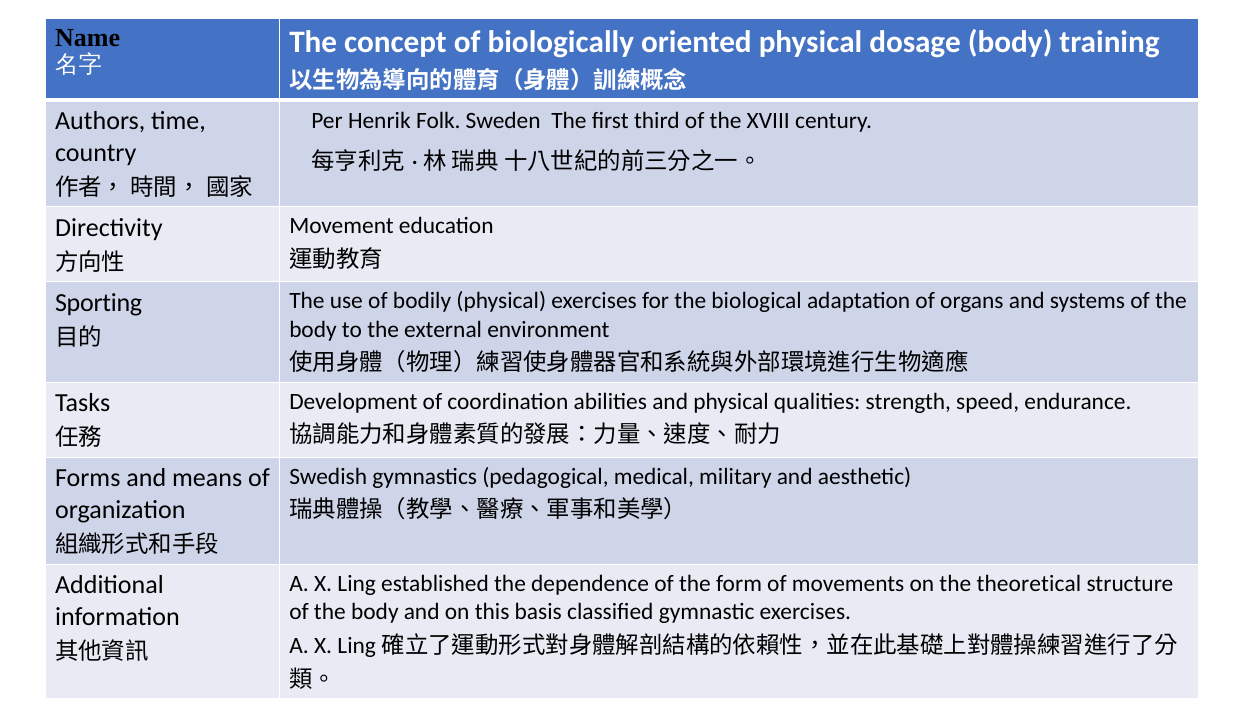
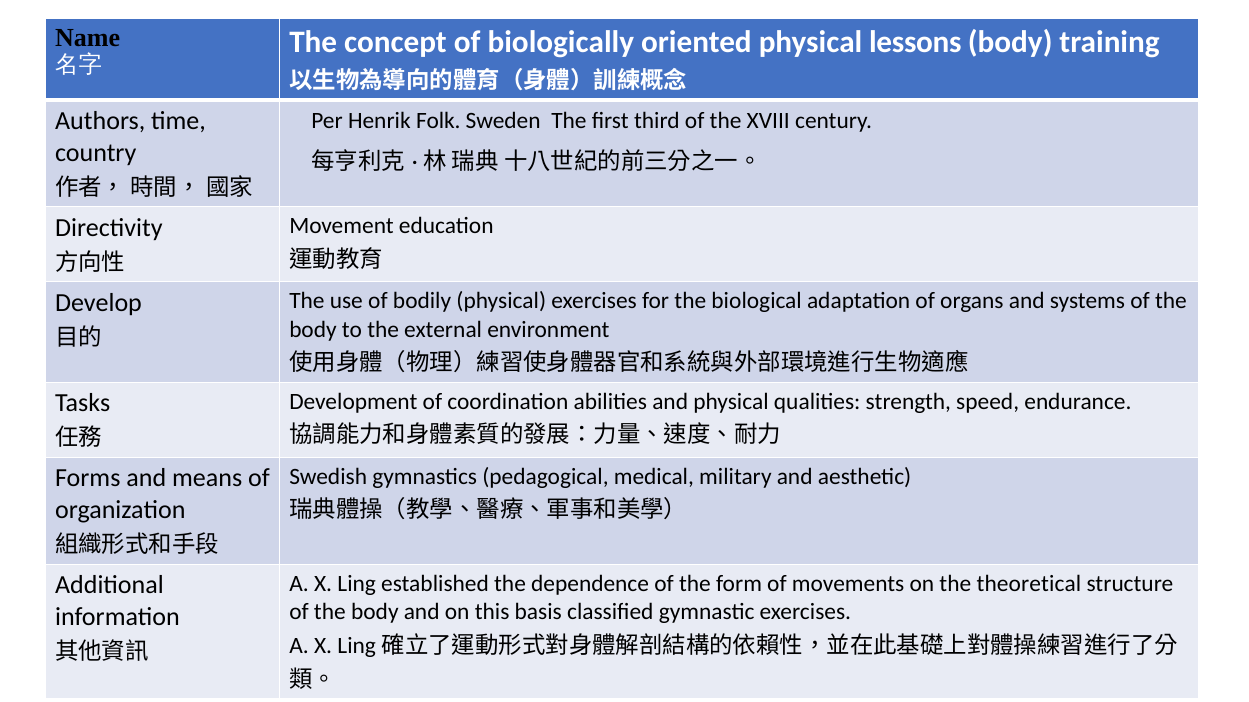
dosage: dosage -> lessons
Sporting: Sporting -> Develop
